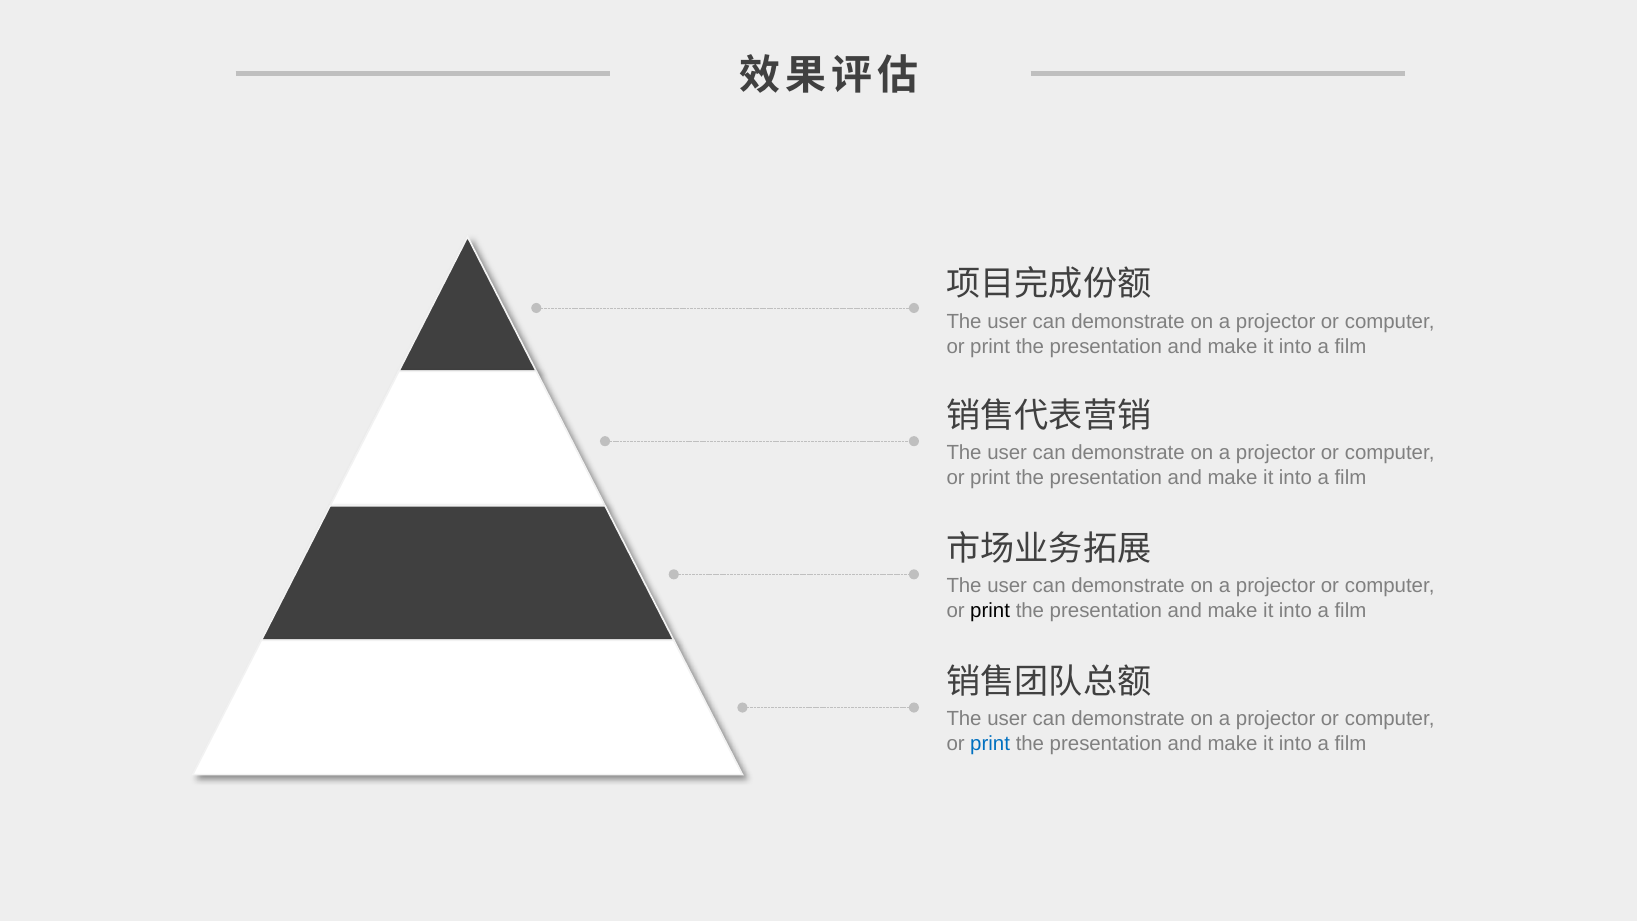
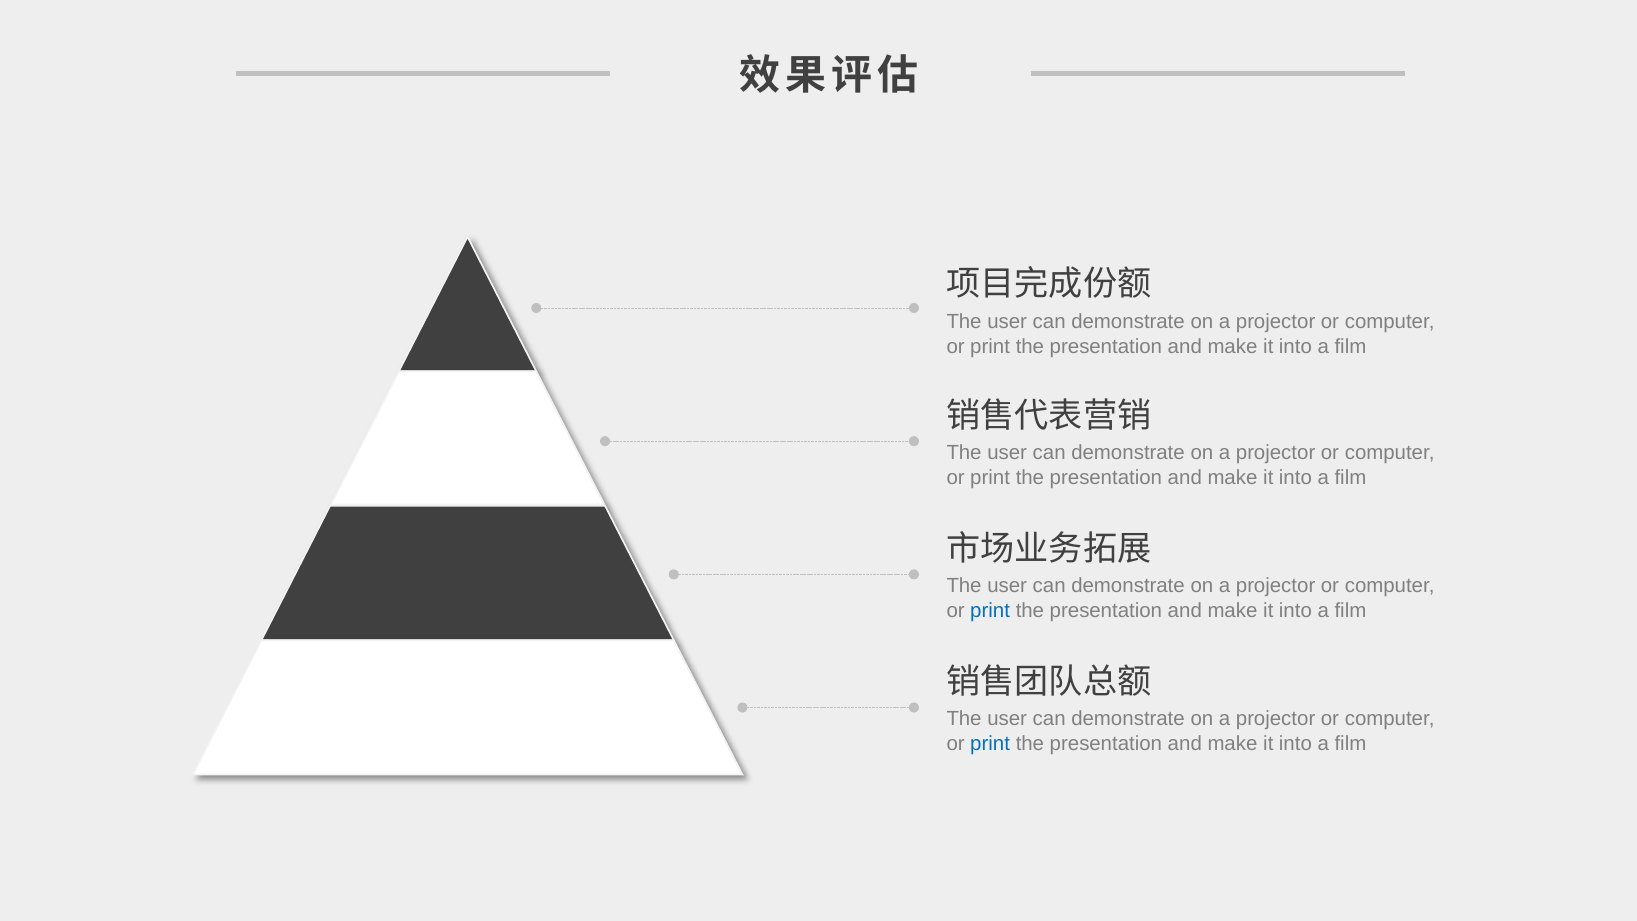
print at (990, 611) colour: black -> blue
